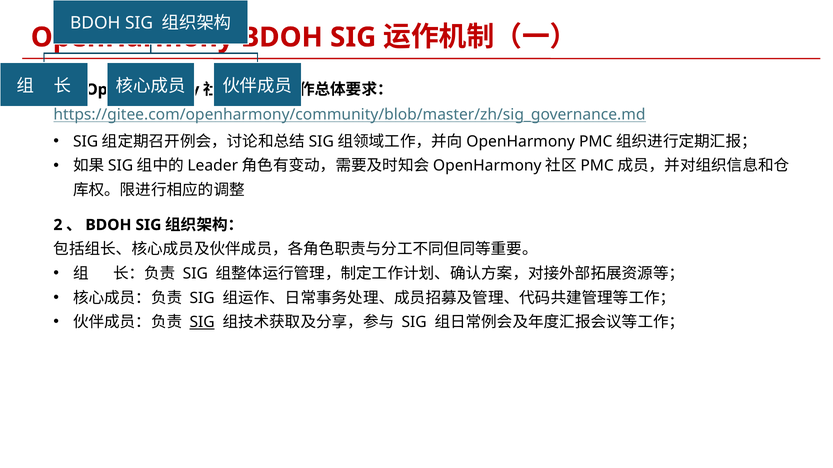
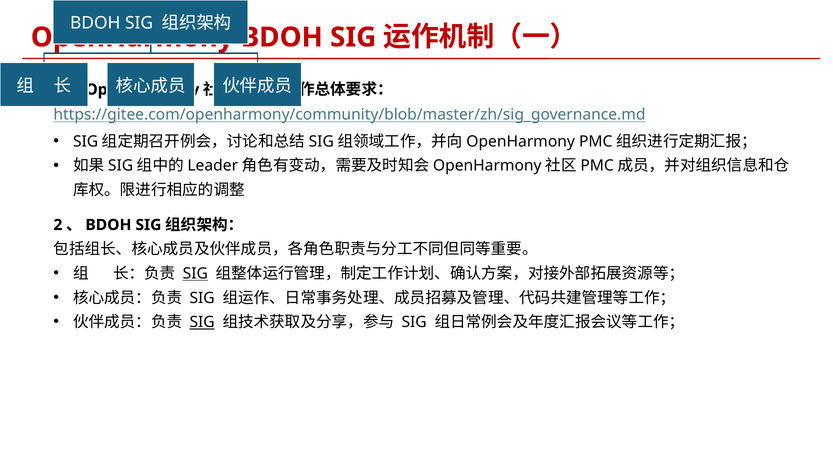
SIG at (195, 274) underline: none -> present
